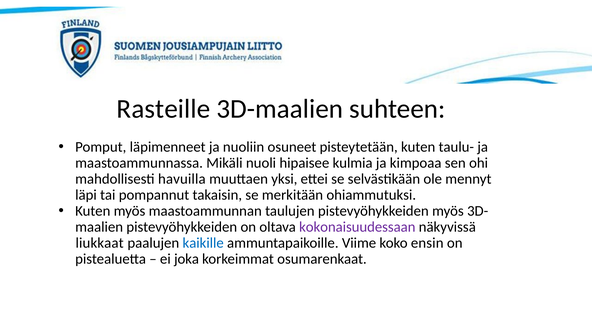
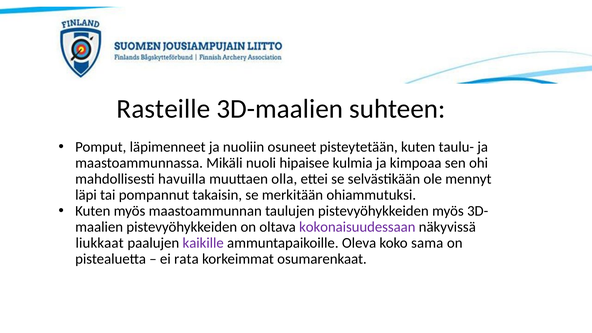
yksi: yksi -> olla
kaikille colour: blue -> purple
Viime: Viime -> Oleva
ensin: ensin -> sama
joka: joka -> rata
